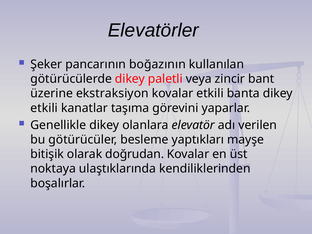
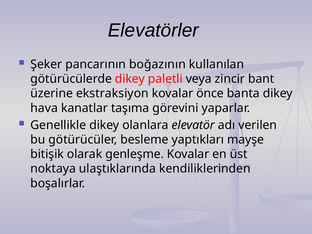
kovalar etkili: etkili -> önce
etkili at (44, 108): etkili -> hava
doğrudan: doğrudan -> genleşme
